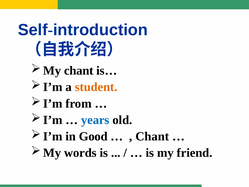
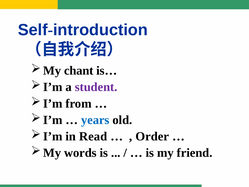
student colour: orange -> purple
Good: Good -> Read
Chant at (152, 136): Chant -> Order
